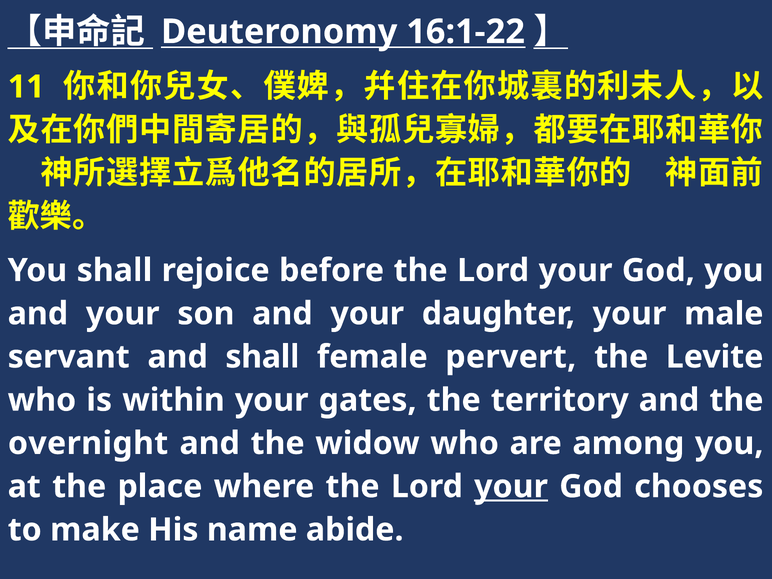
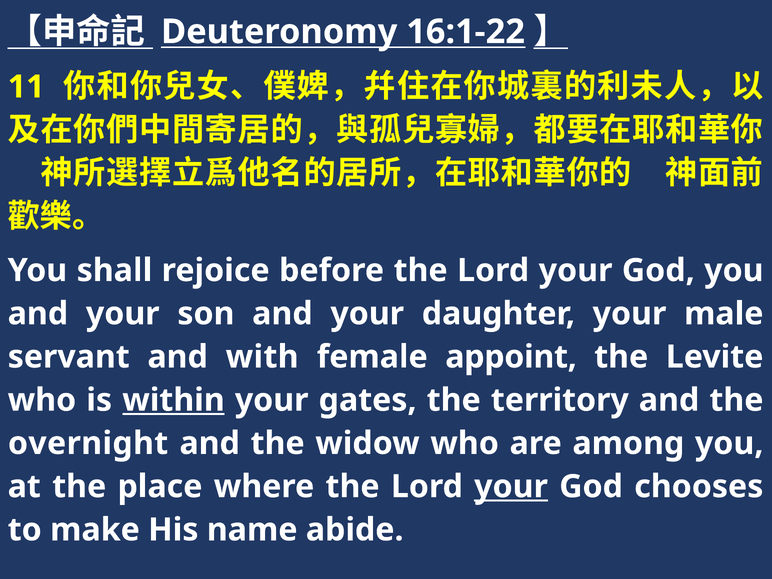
and shall: shall -> with
pervert: pervert -> appoint
within underline: none -> present
